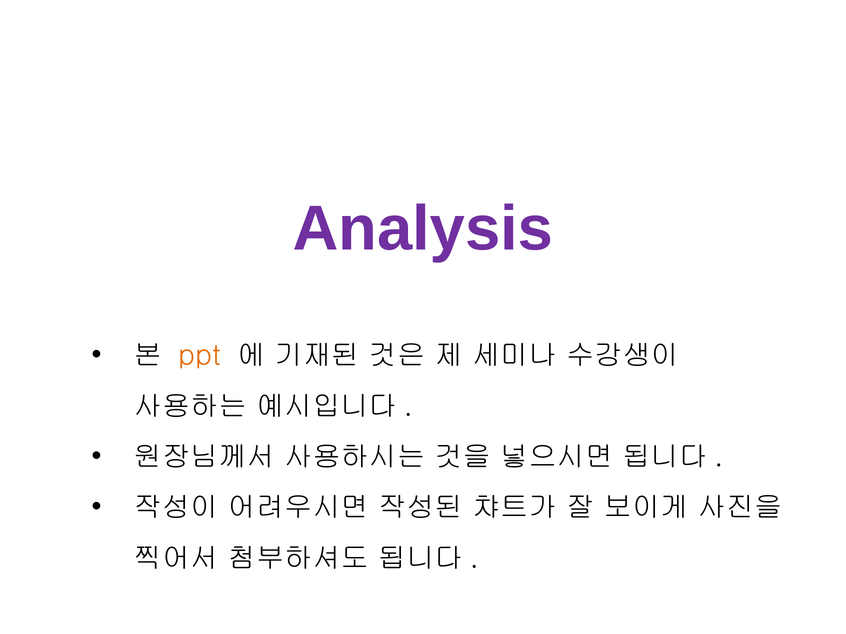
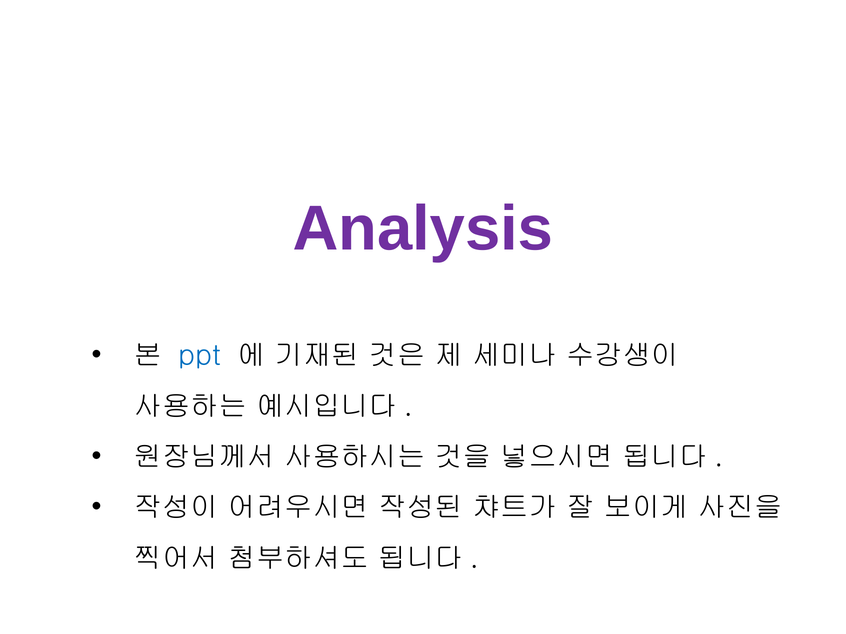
ppt colour: orange -> blue
